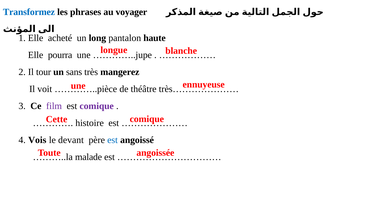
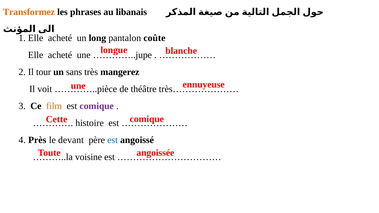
Transformez colour: blue -> orange
voyager: voyager -> libanais
haute: haute -> coûte
pourra at (60, 55): pourra -> acheté
film colour: purple -> orange
Vois: Vois -> Près
malade: malade -> voisine
